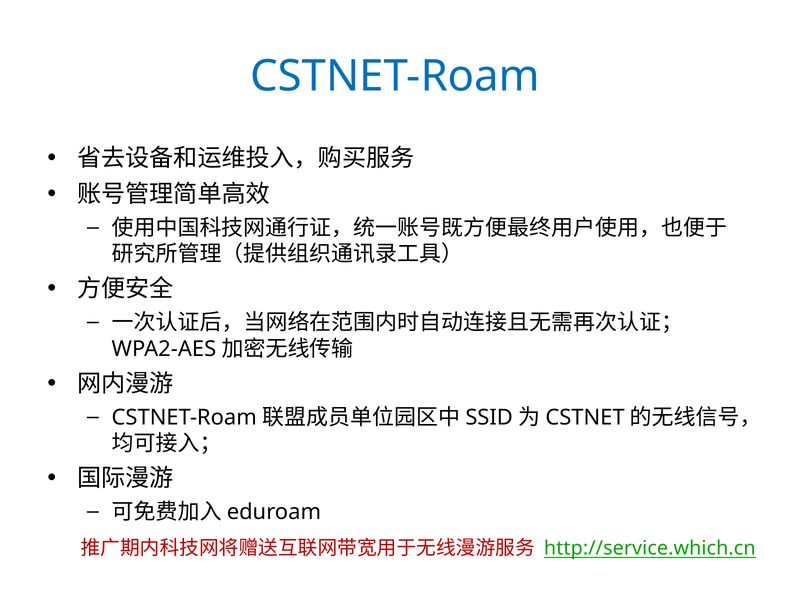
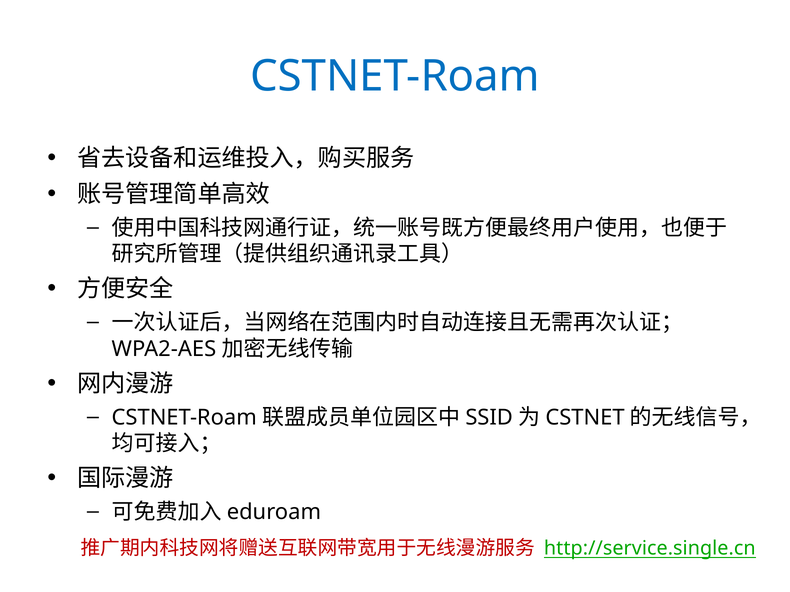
http://service.which.cn: http://service.which.cn -> http://service.single.cn
